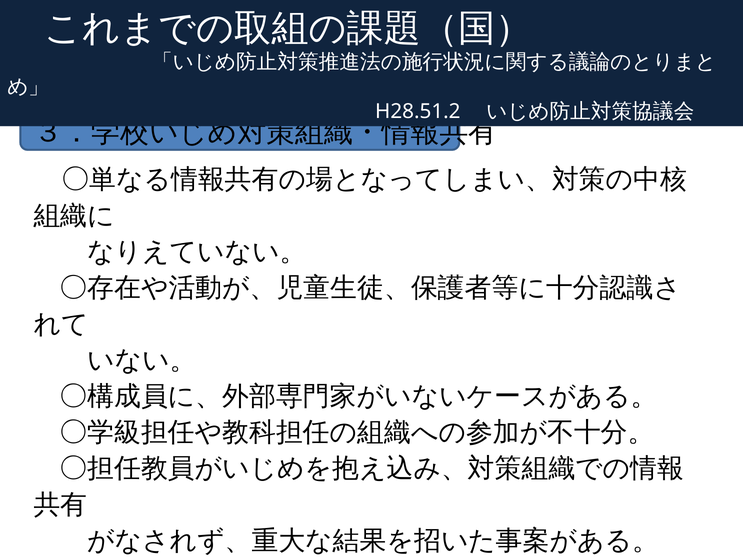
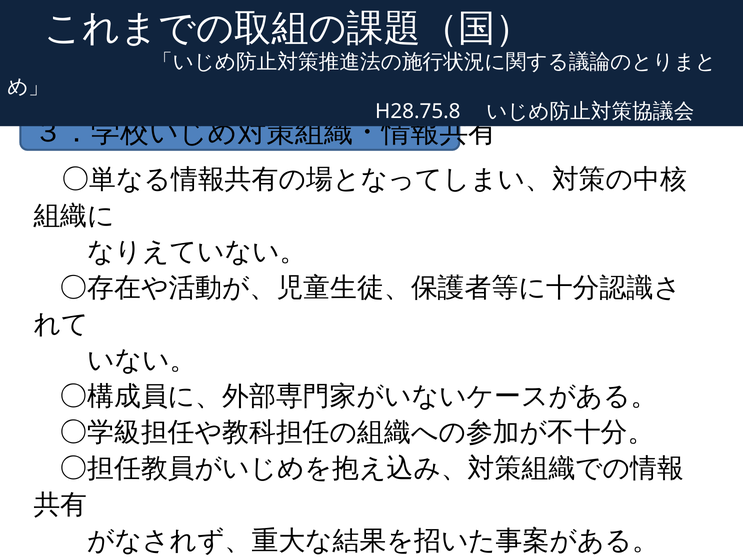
H28.51.2: H28.51.2 -> H28.75.8
